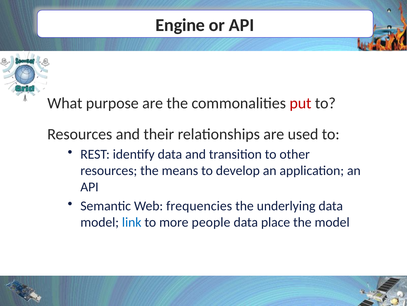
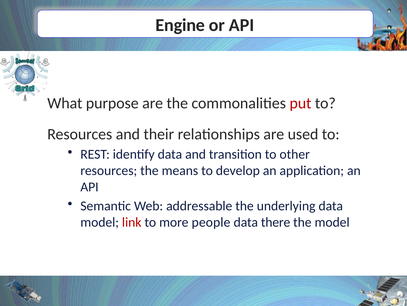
frequencies: frequencies -> addressable
link colour: blue -> red
place: place -> there
